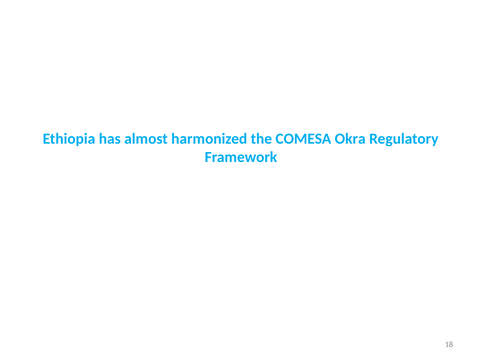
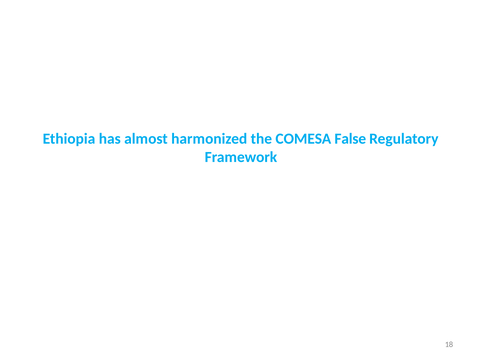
Okra: Okra -> False
